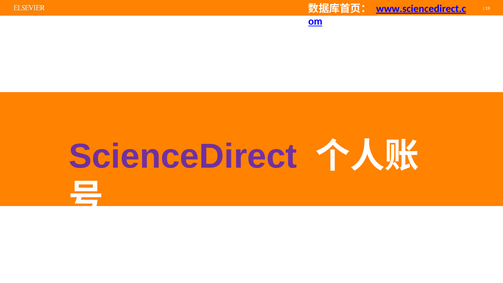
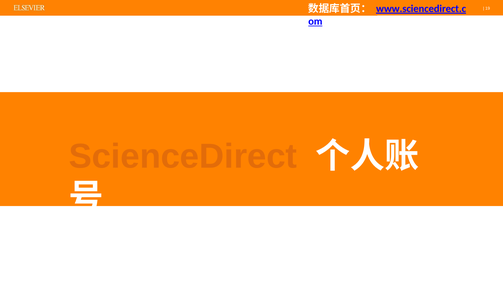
ScienceDirect colour: purple -> orange
